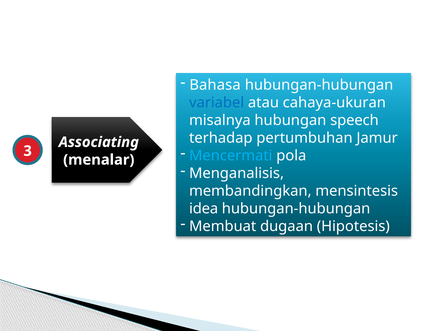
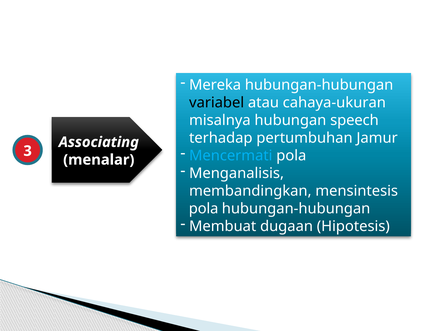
Bahasa: Bahasa -> Mereka
variabel colour: blue -> black
idea at (204, 209): idea -> pola
